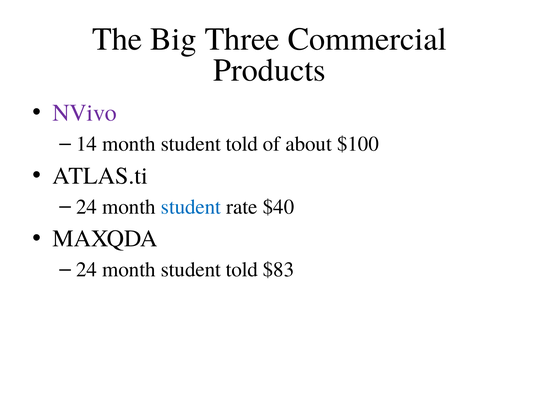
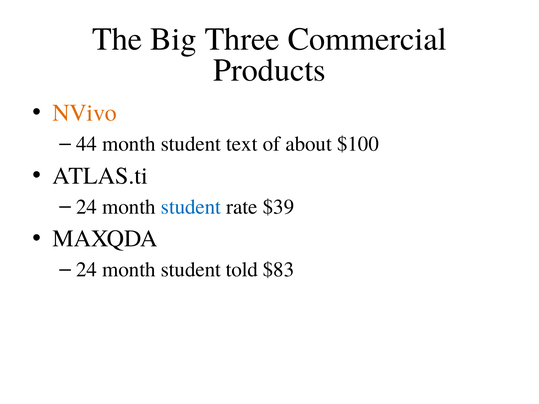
NVivo colour: purple -> orange
14: 14 -> 44
told at (242, 144): told -> text
$40: $40 -> $39
